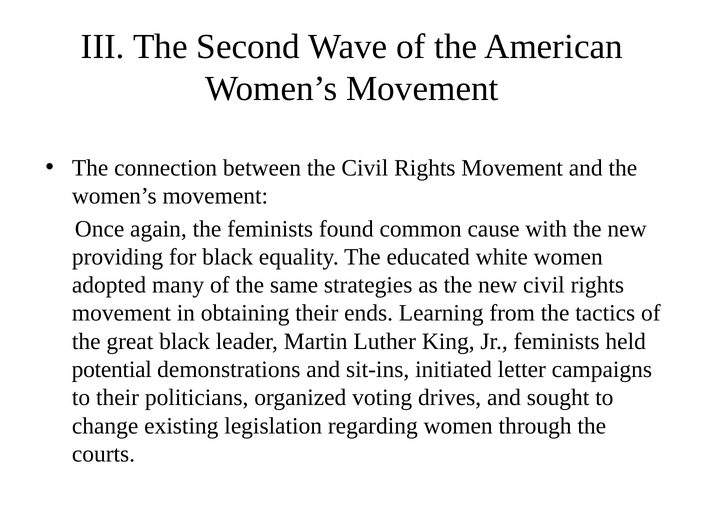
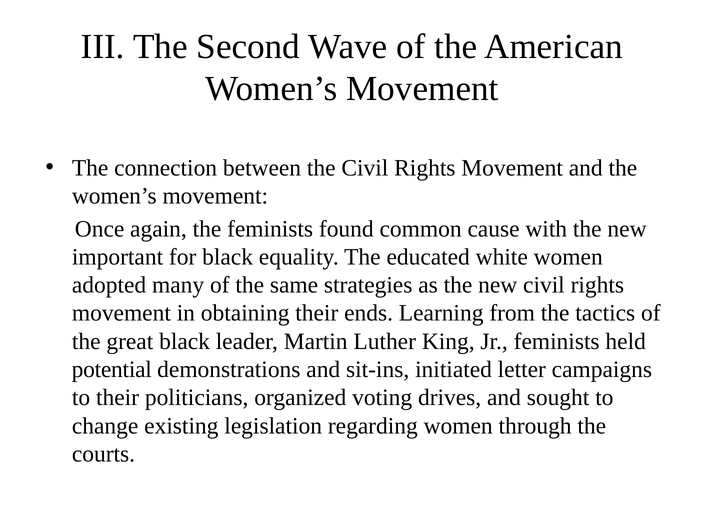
providing: providing -> important
